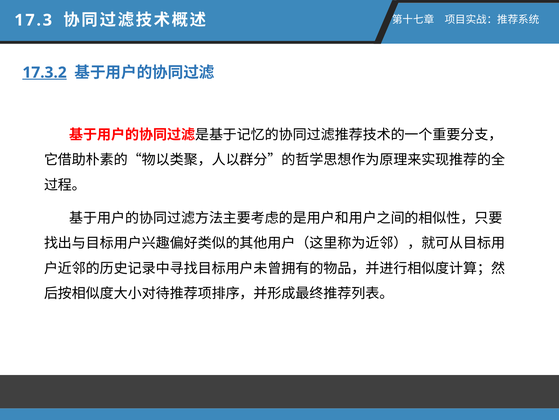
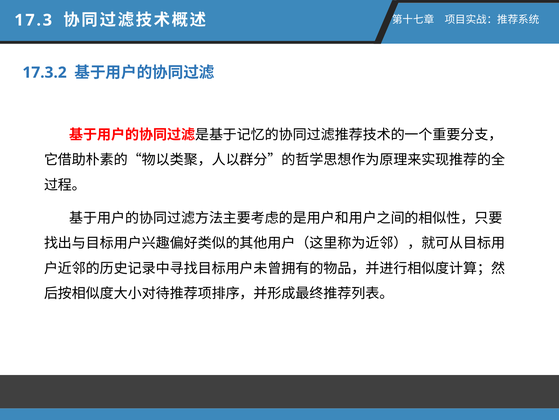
17.3.2 underline: present -> none
